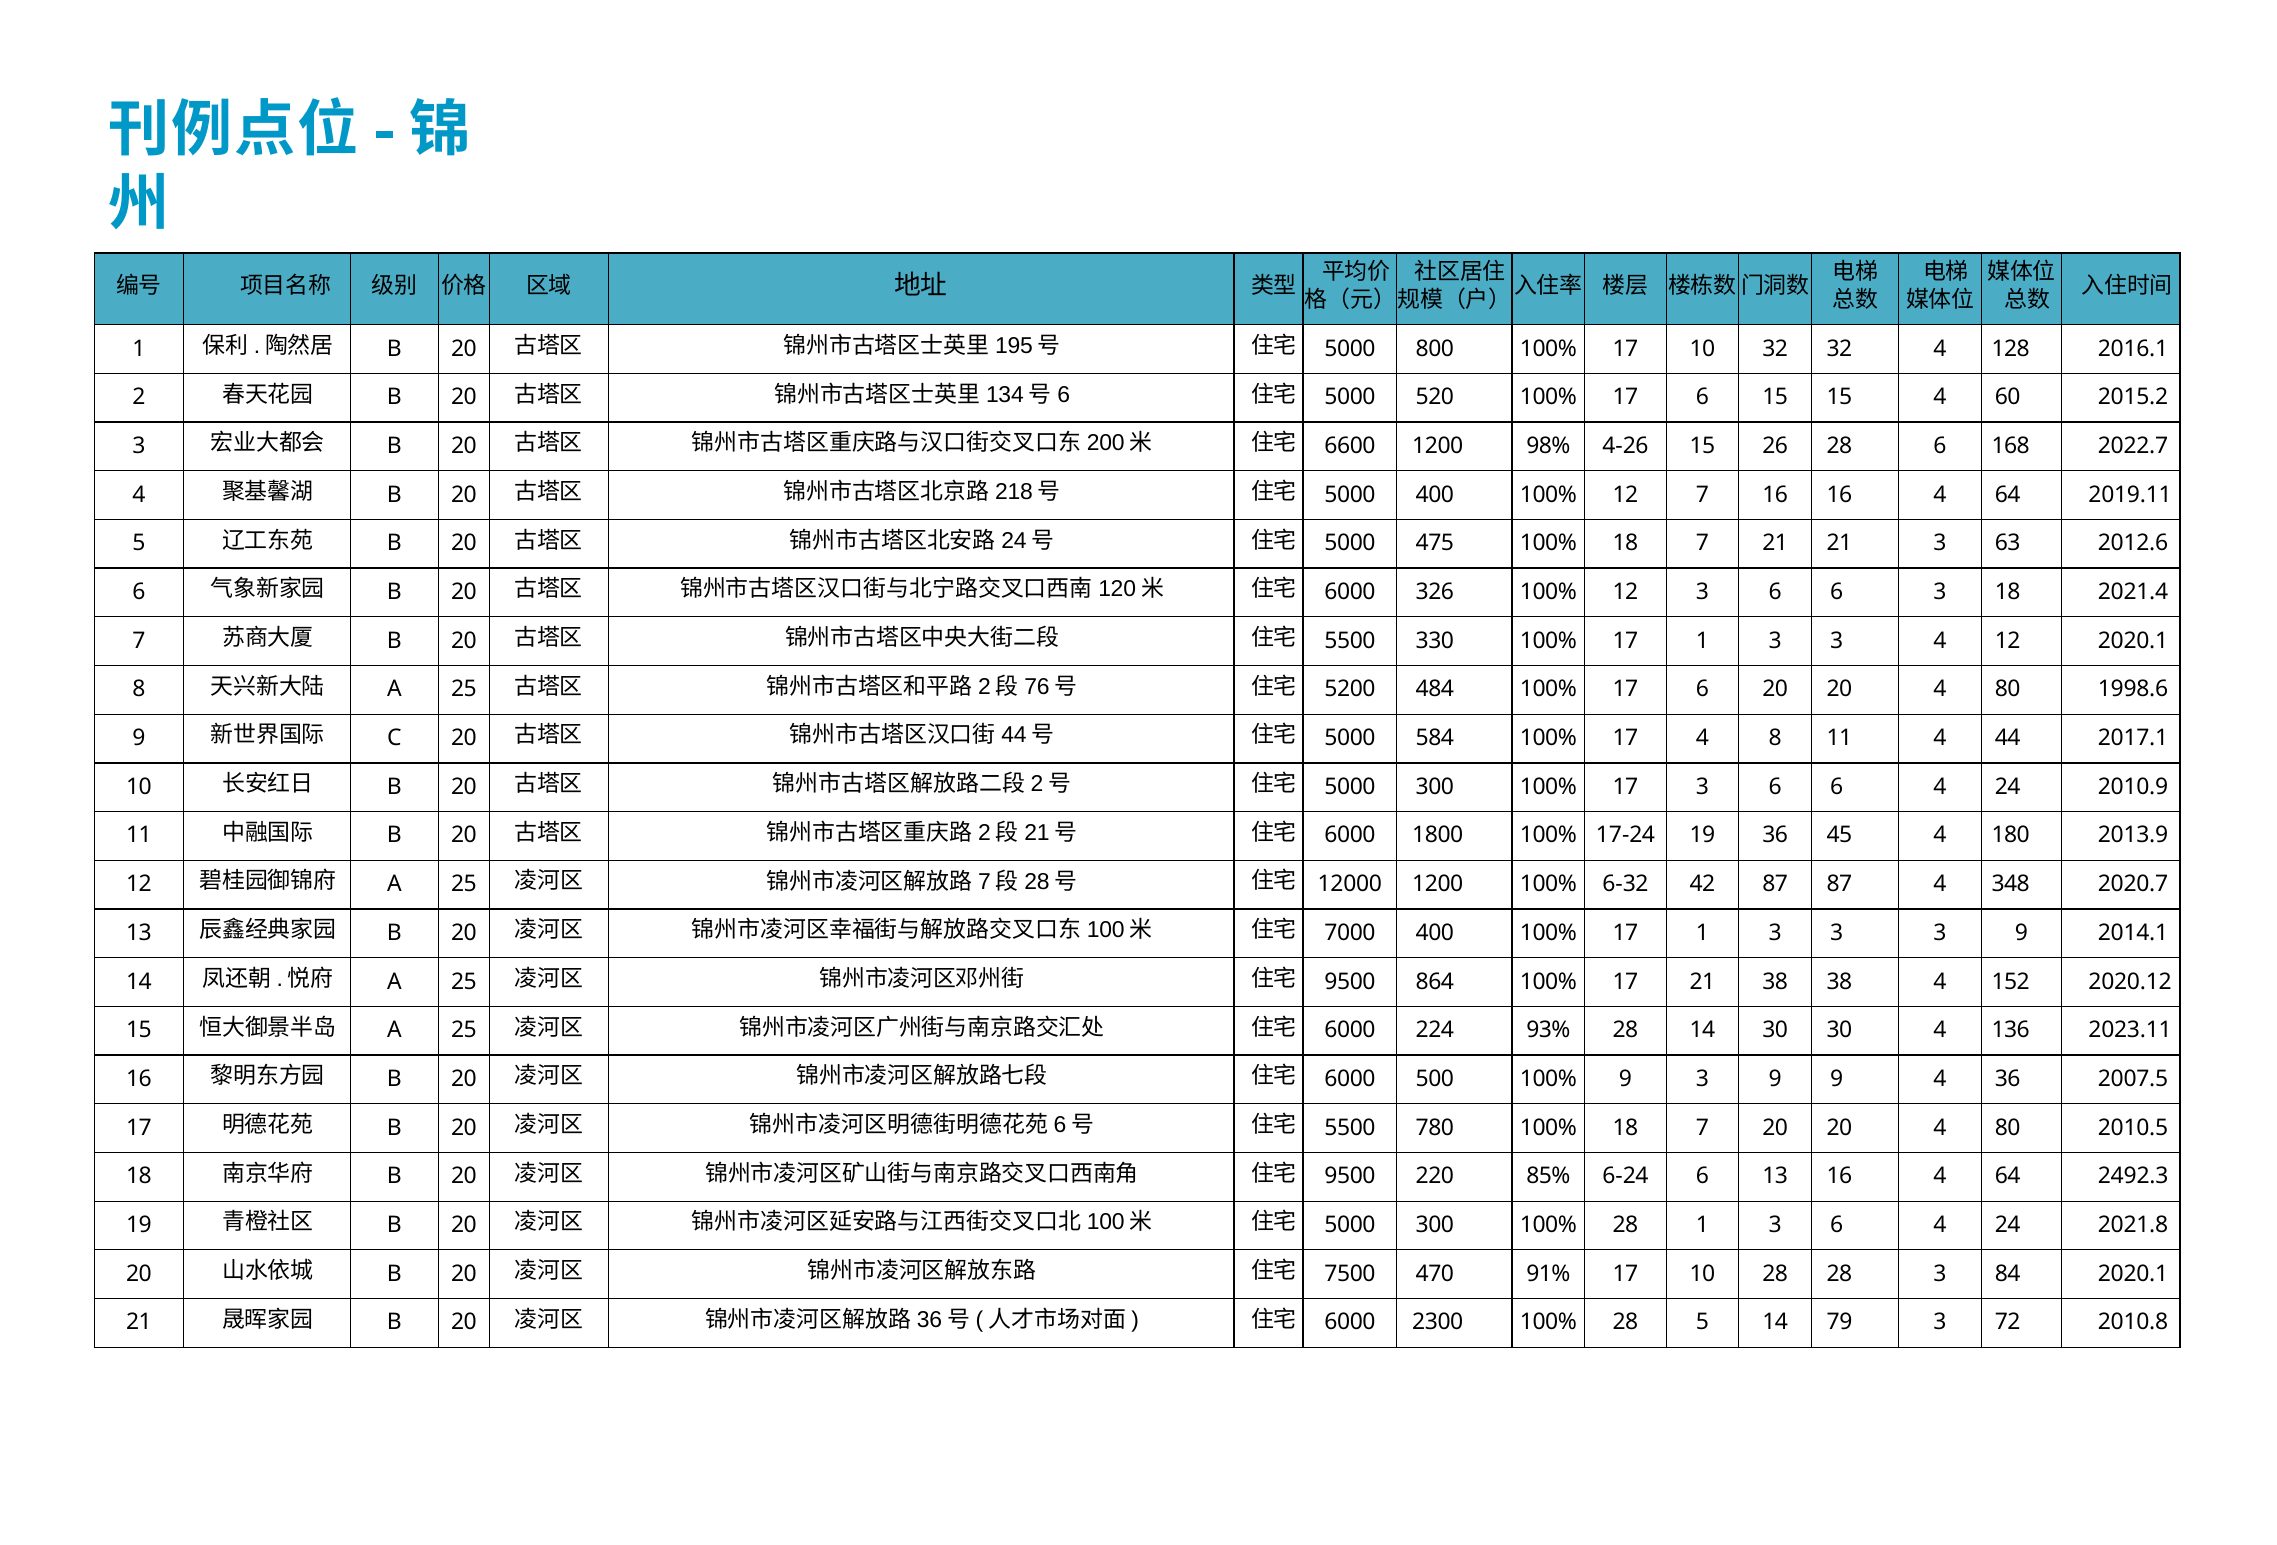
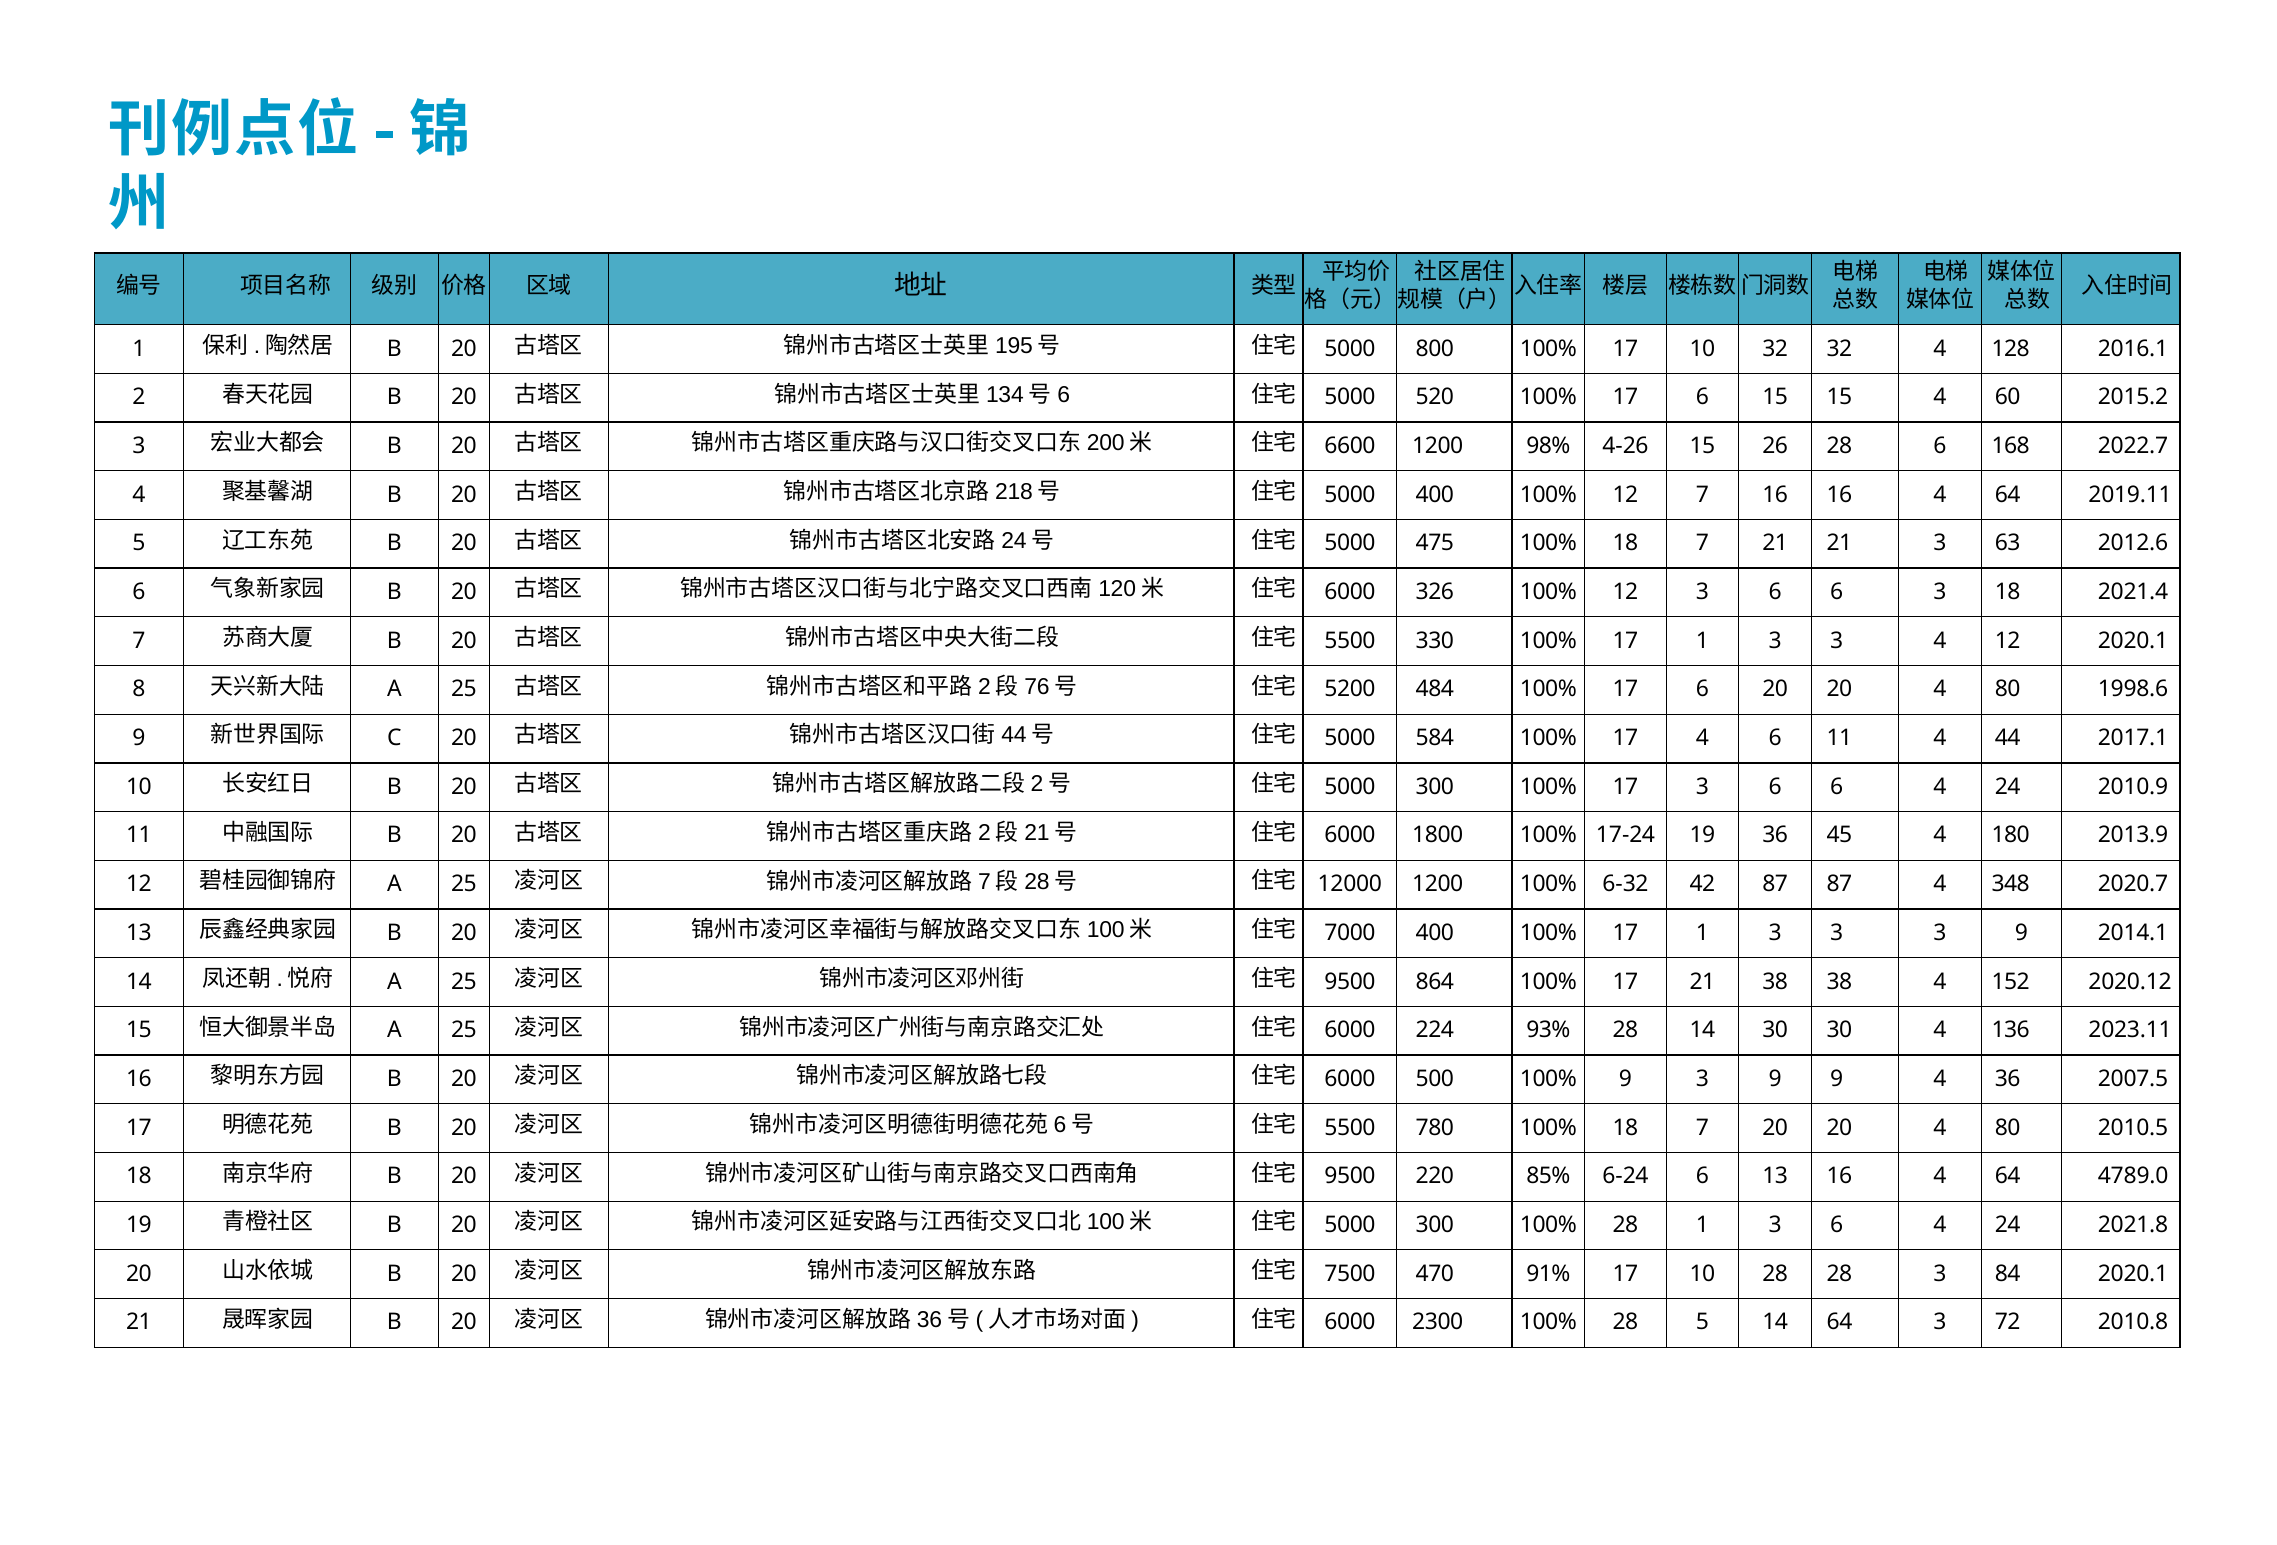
4 8: 8 -> 6
2492.3: 2492.3 -> 4789.0
14 79: 79 -> 64
